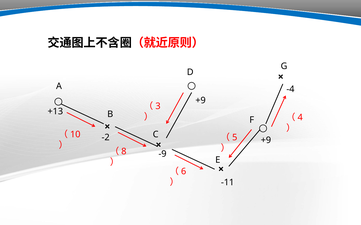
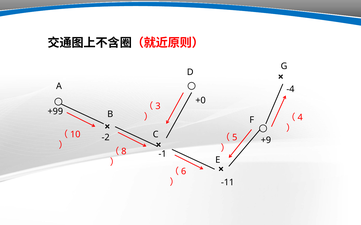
+9 at (201, 101): +9 -> +0
+13: +13 -> +99
-9: -9 -> -1
